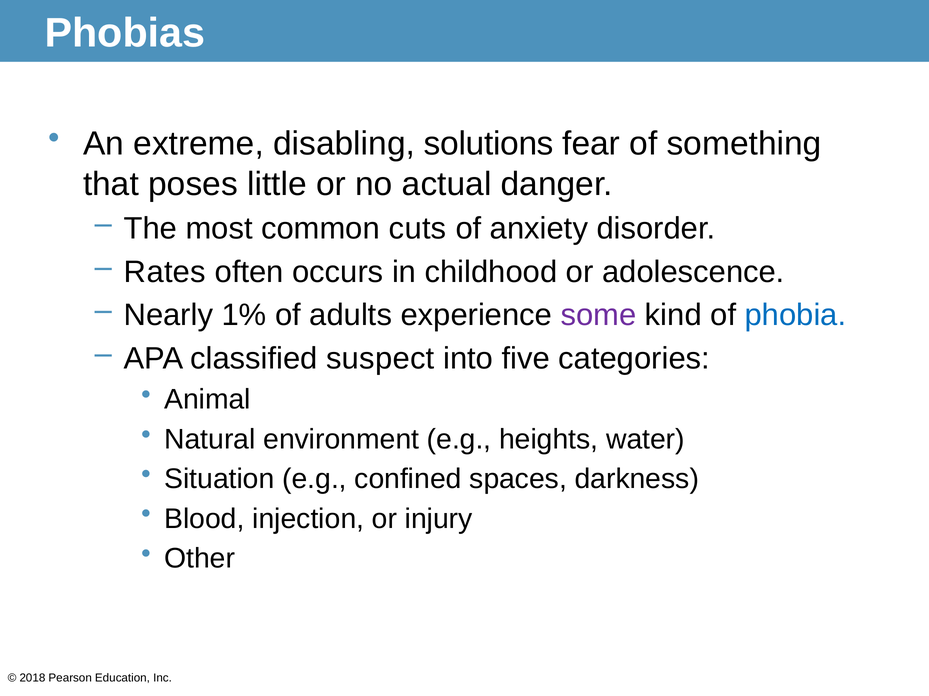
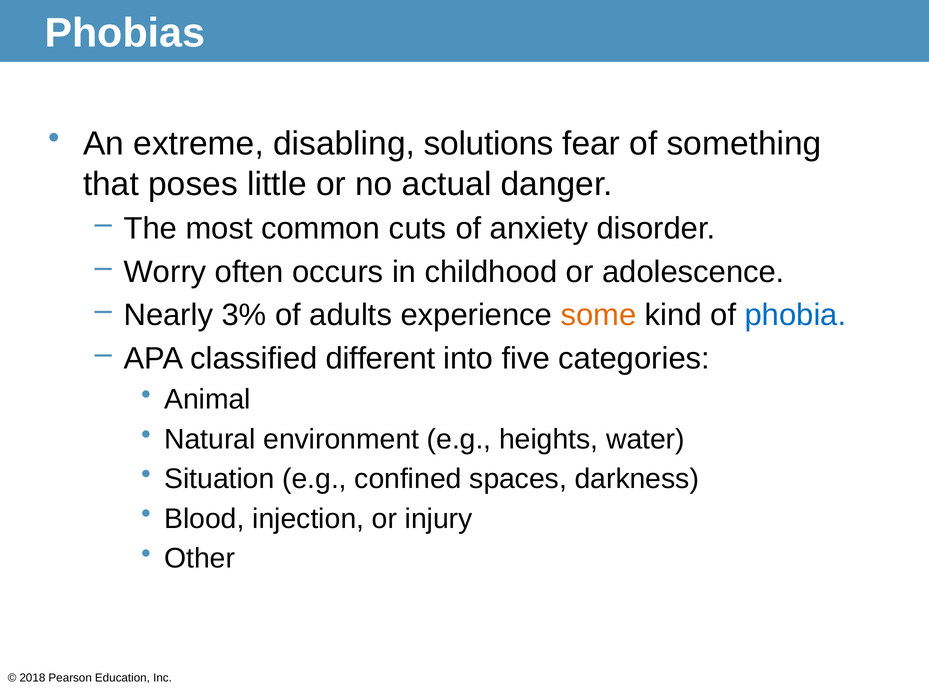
Rates: Rates -> Worry
1%: 1% -> 3%
some colour: purple -> orange
suspect: suspect -> different
